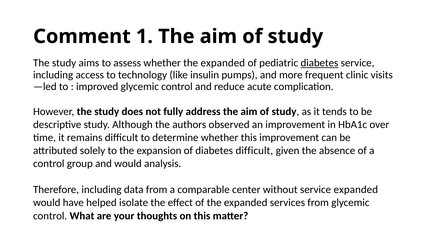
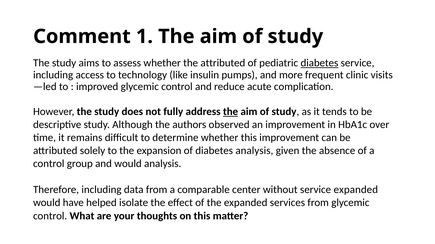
whether the expanded: expanded -> attributed
the at (231, 112) underline: none -> present
diabetes difficult: difficult -> analysis
